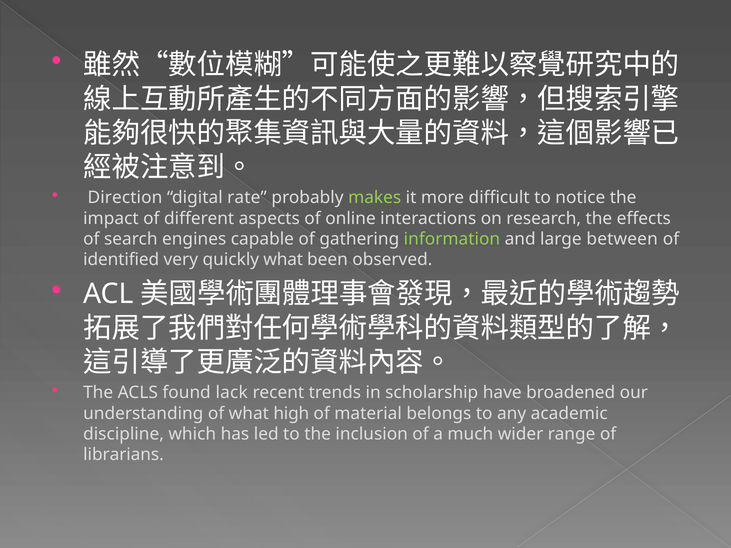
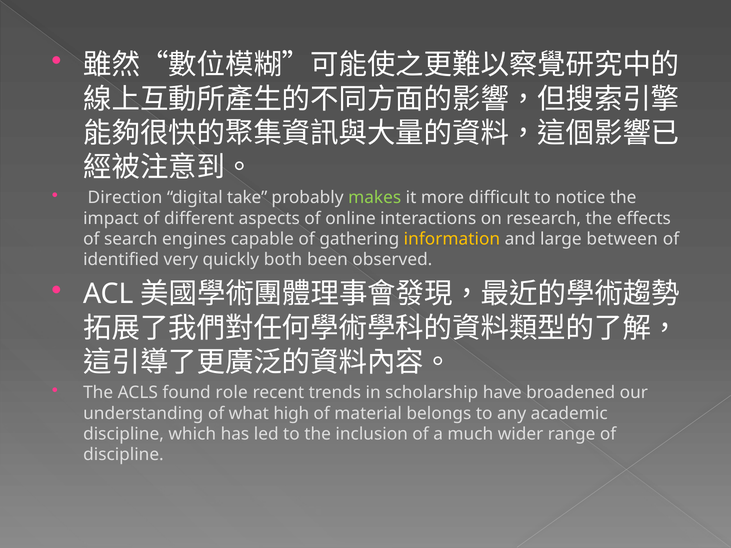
rate: rate -> take
information colour: light green -> yellow
quickly what: what -> both
lack: lack -> role
librarians at (124, 455): librarians -> discipline
